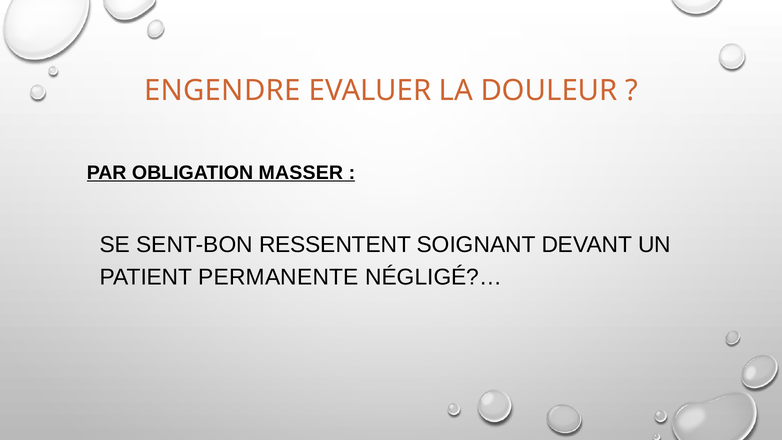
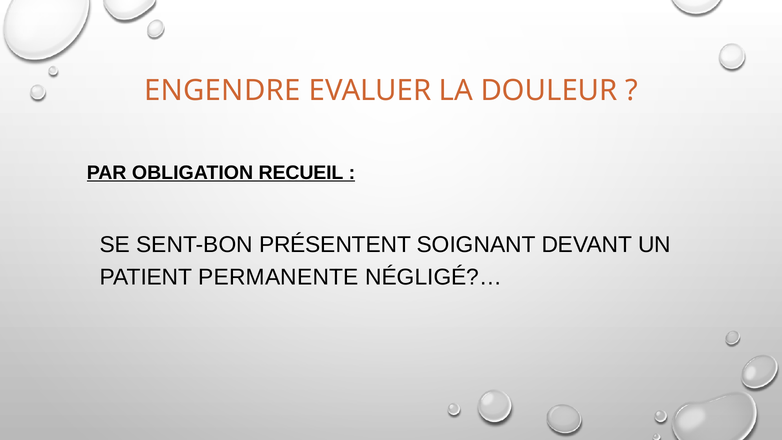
MASSER: MASSER -> RECUEIL
RESSENTENT: RESSENTENT -> PRÉSENTENT
